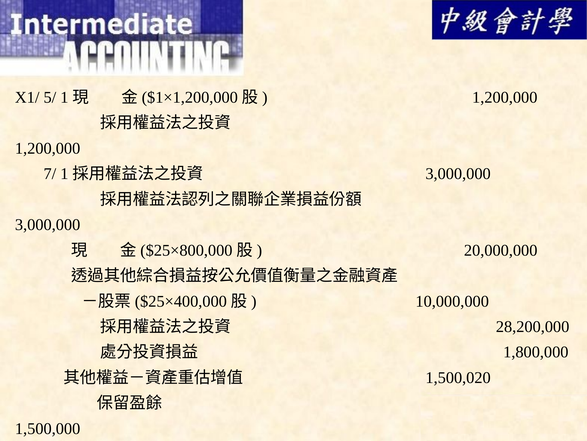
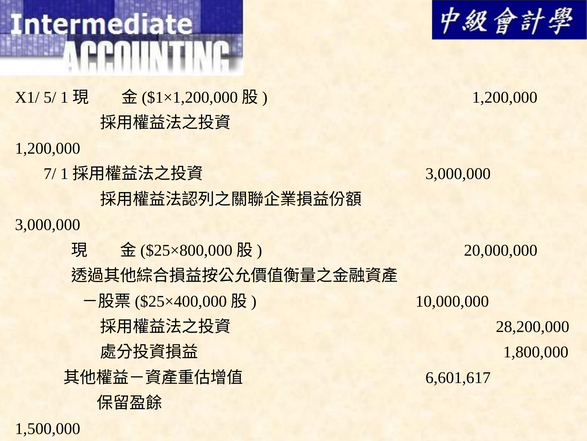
1,500,020: 1,500,020 -> 6,601,617
